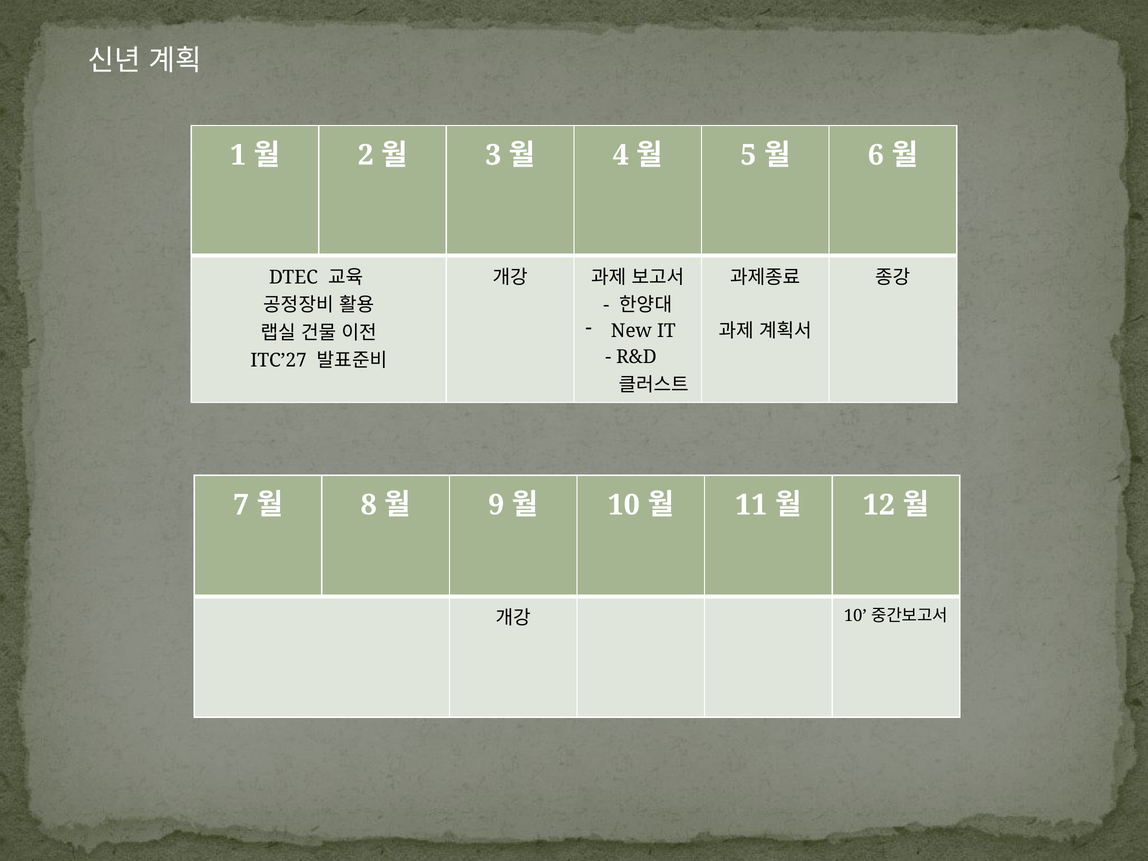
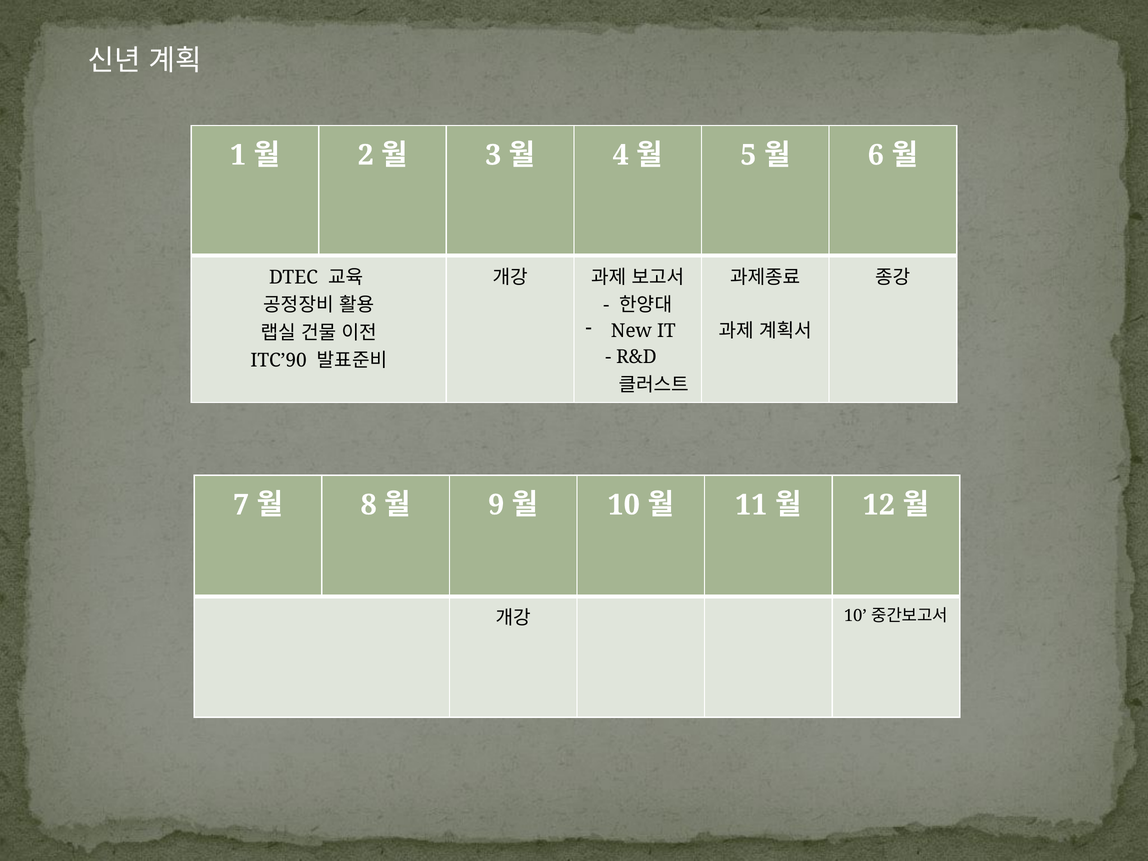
ITC’27: ITC’27 -> ITC’90
